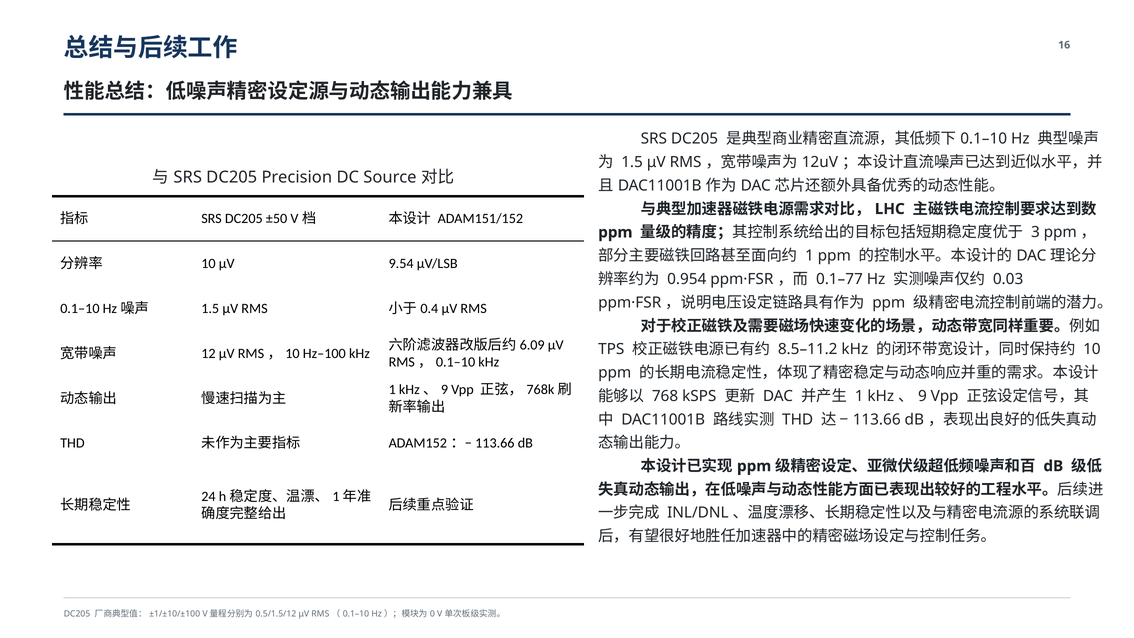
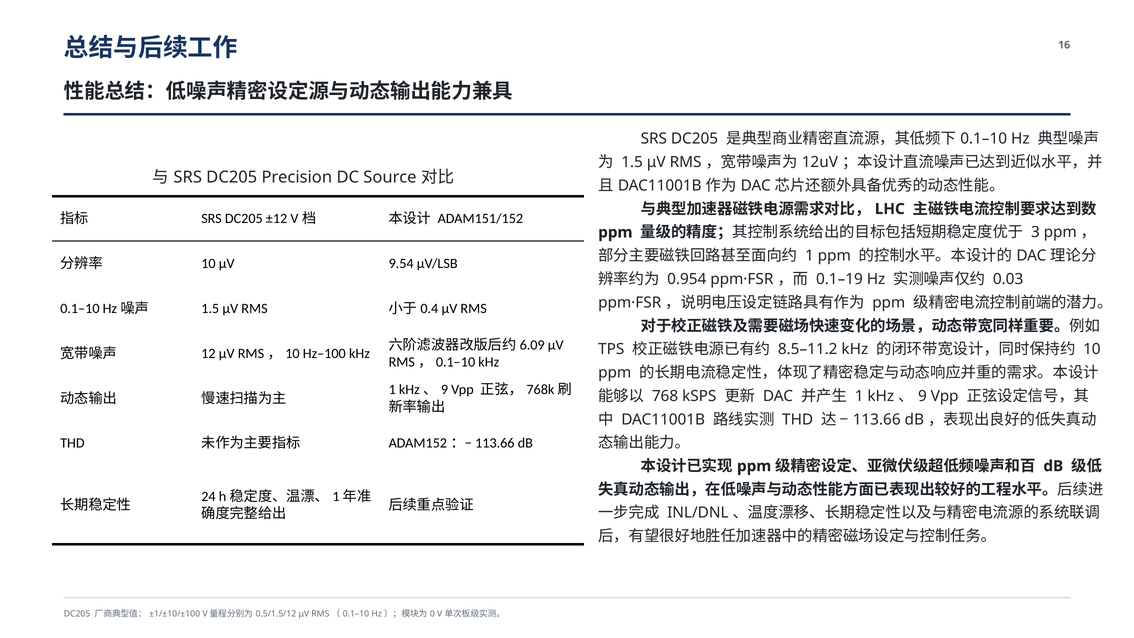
±50: ±50 -> ±12
0.1–77: 0.1–77 -> 0.1–19
